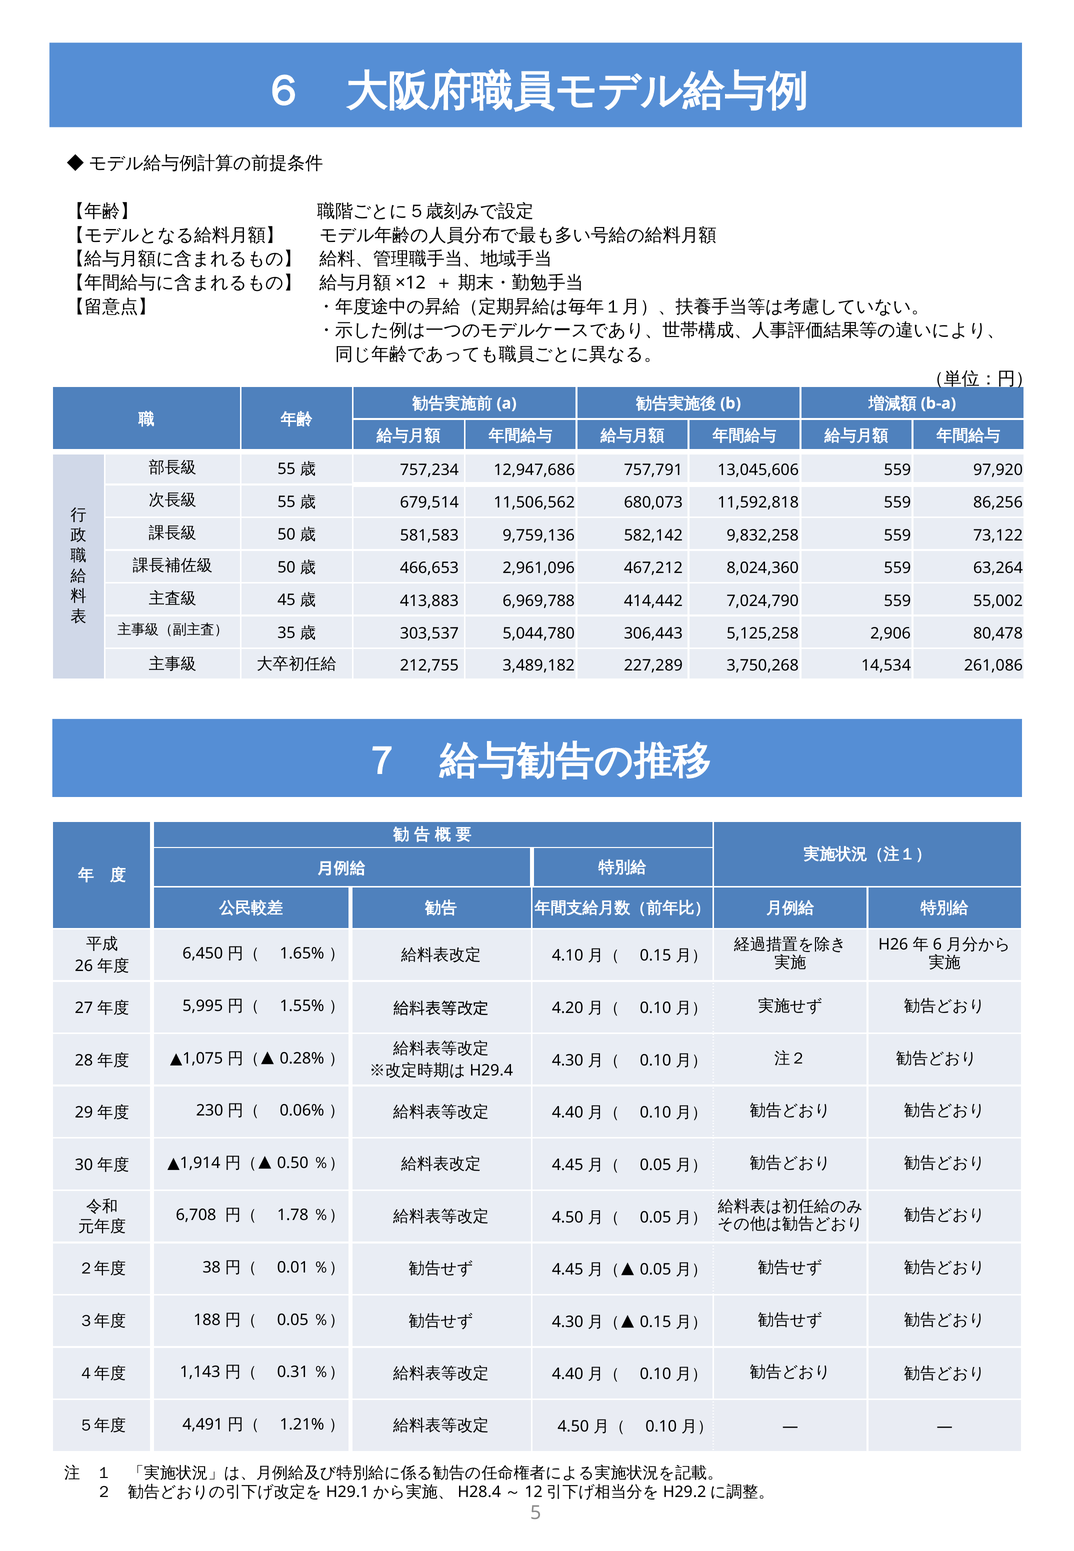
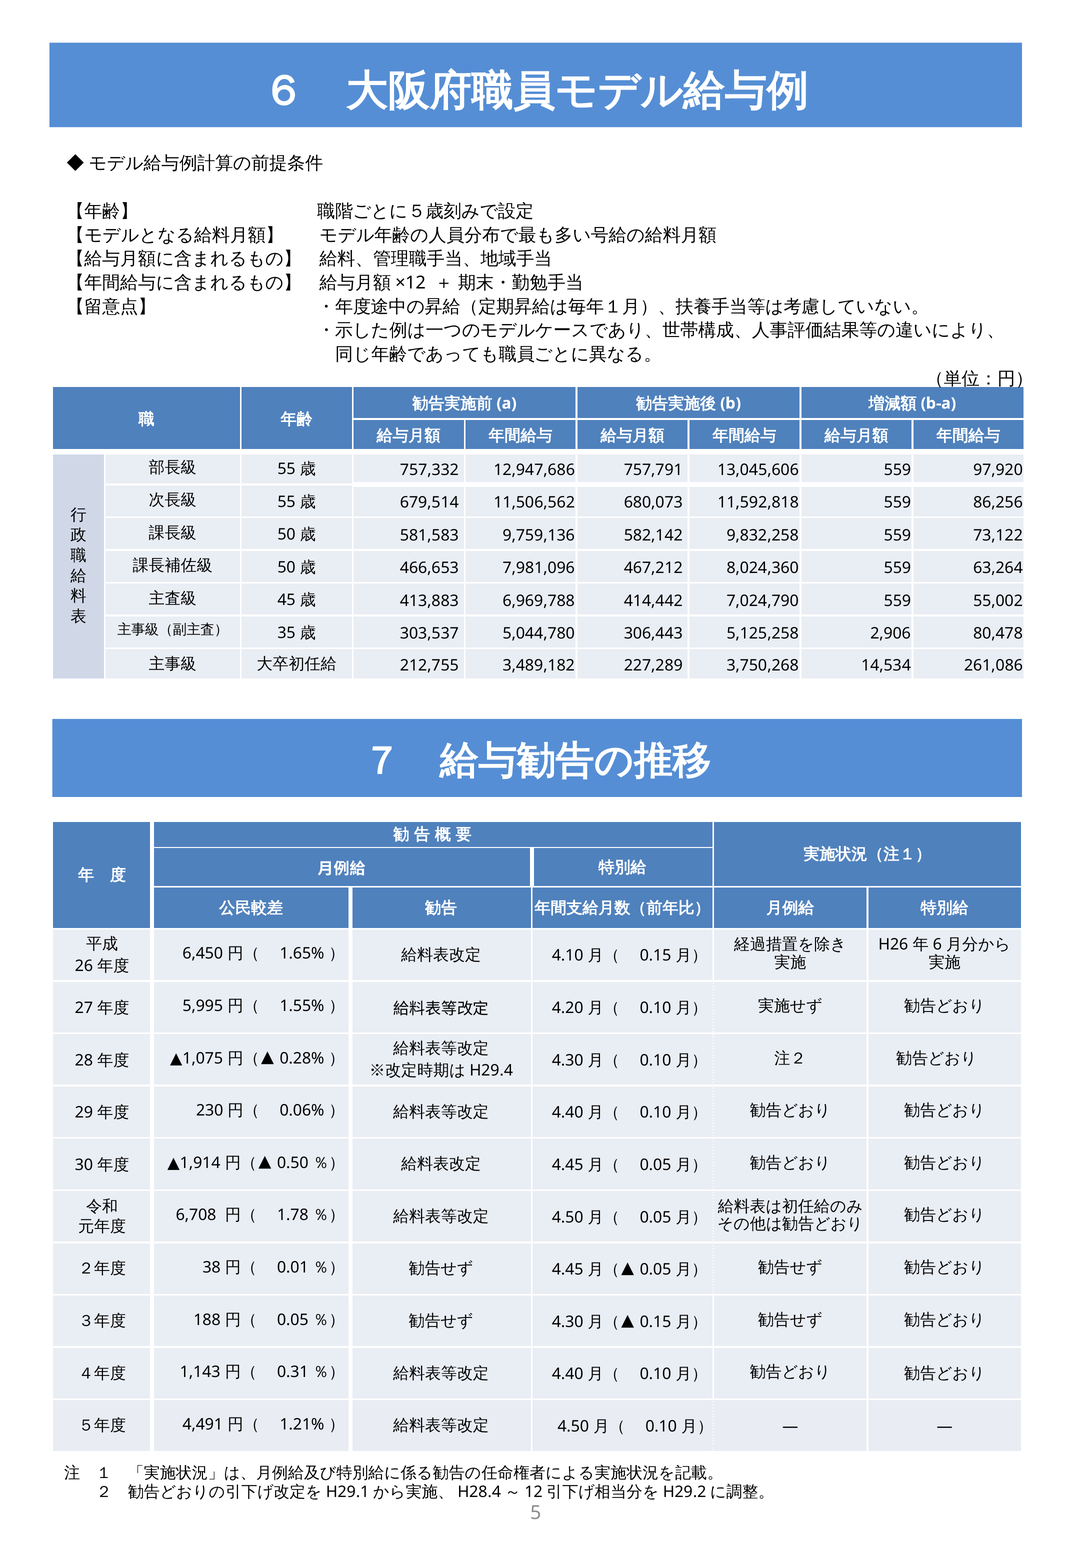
757,234: 757,234 -> 757,332
2,961,096: 2,961,096 -> 7,981,096
